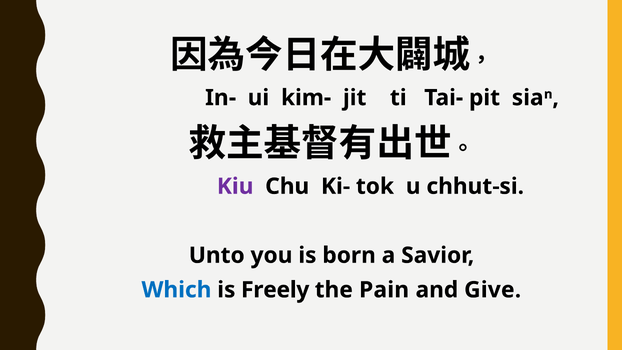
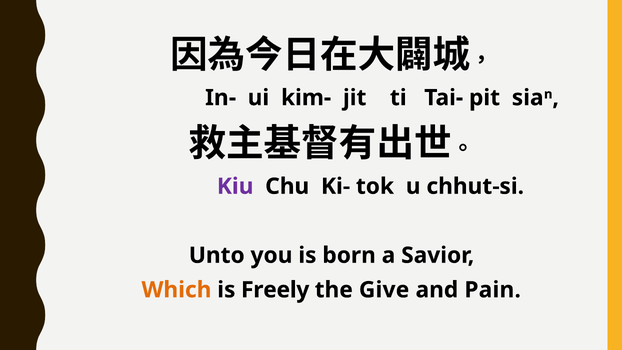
Which colour: blue -> orange
Pain: Pain -> Give
Give: Give -> Pain
